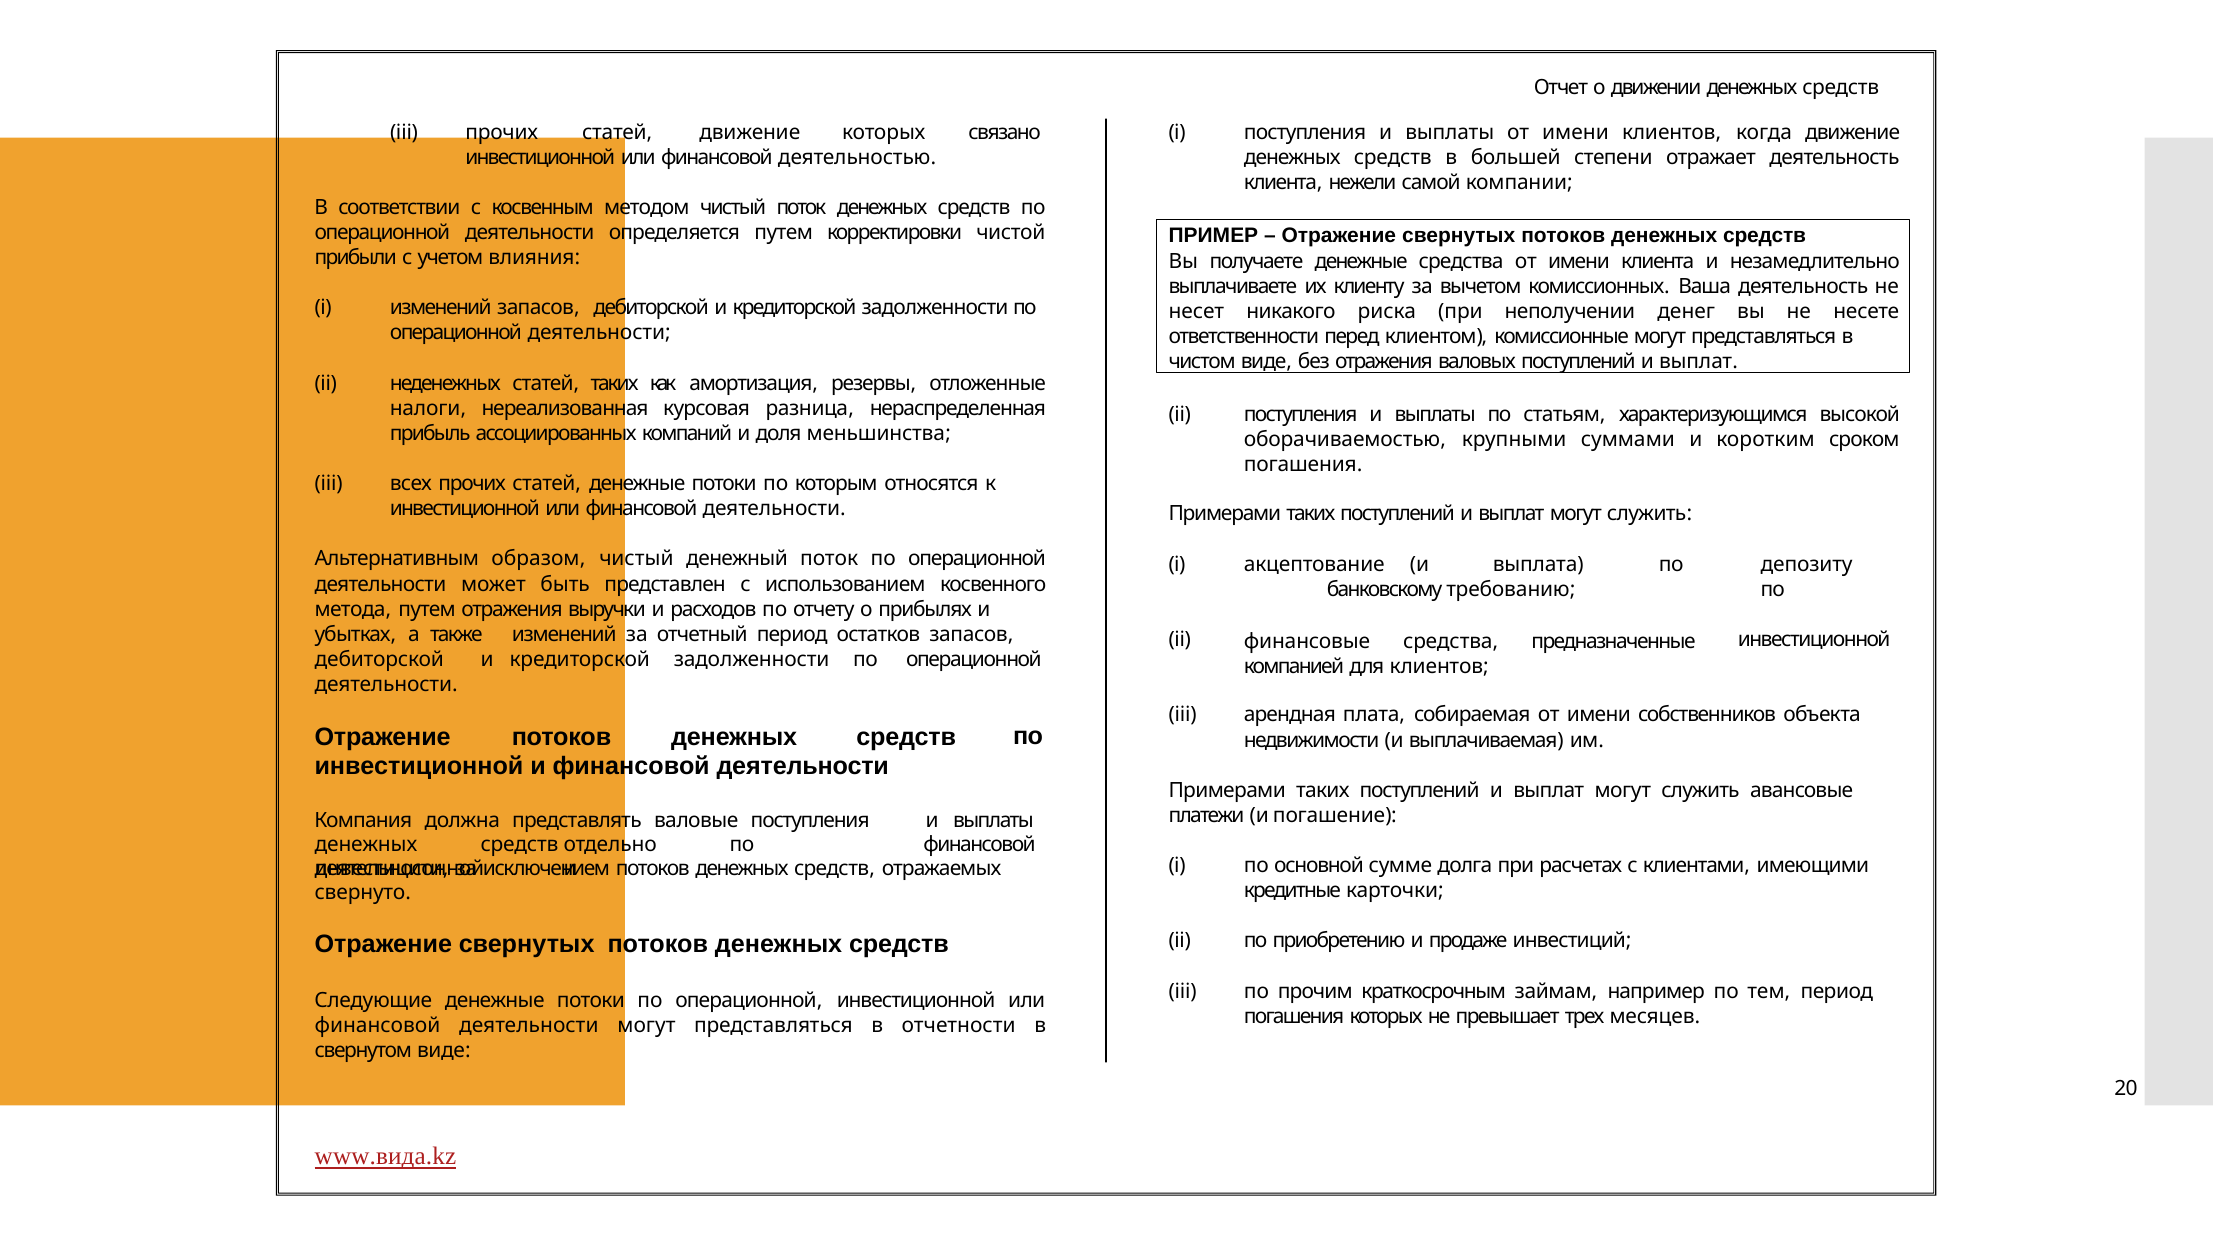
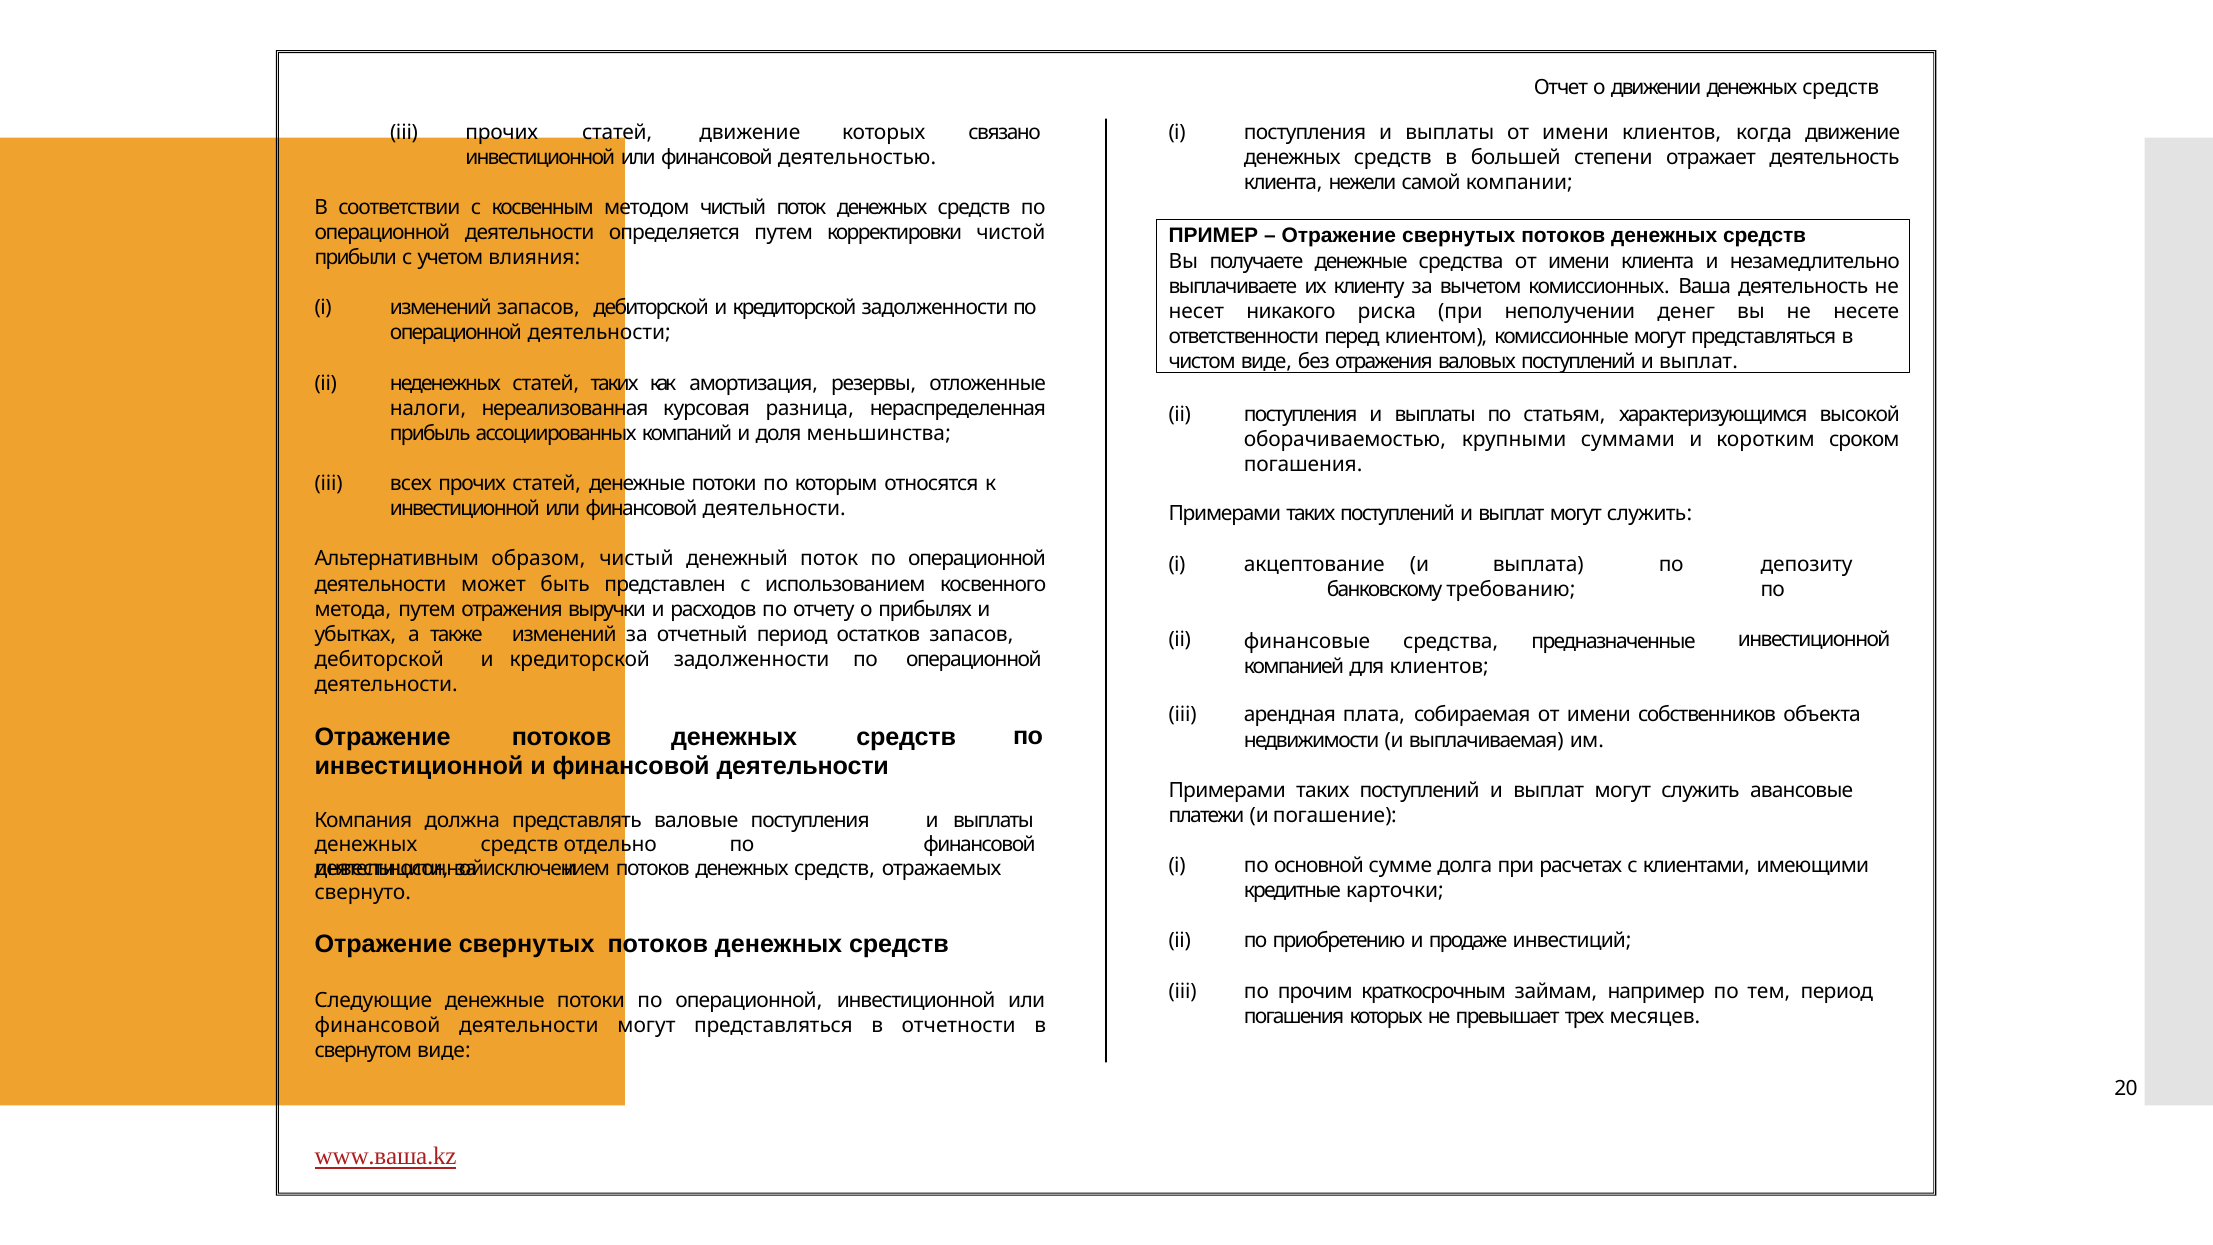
www.вида.kz: www.вида.kz -> www.ваша.kz
